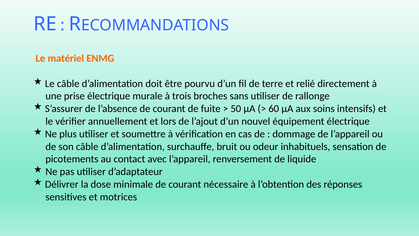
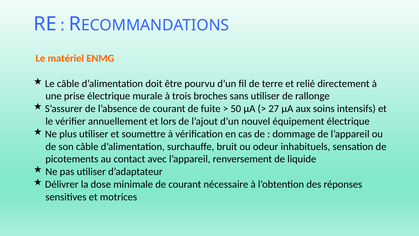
60: 60 -> 27
